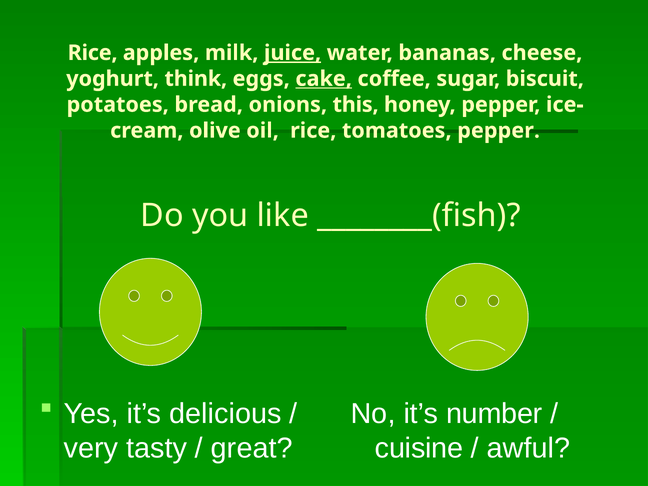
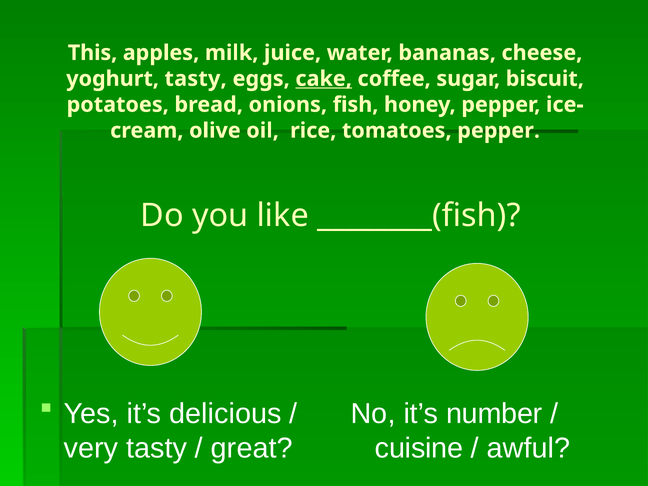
Rice at (93, 53): Rice -> This
juice underline: present -> none
yoghurt think: think -> tasty
this: this -> fish
